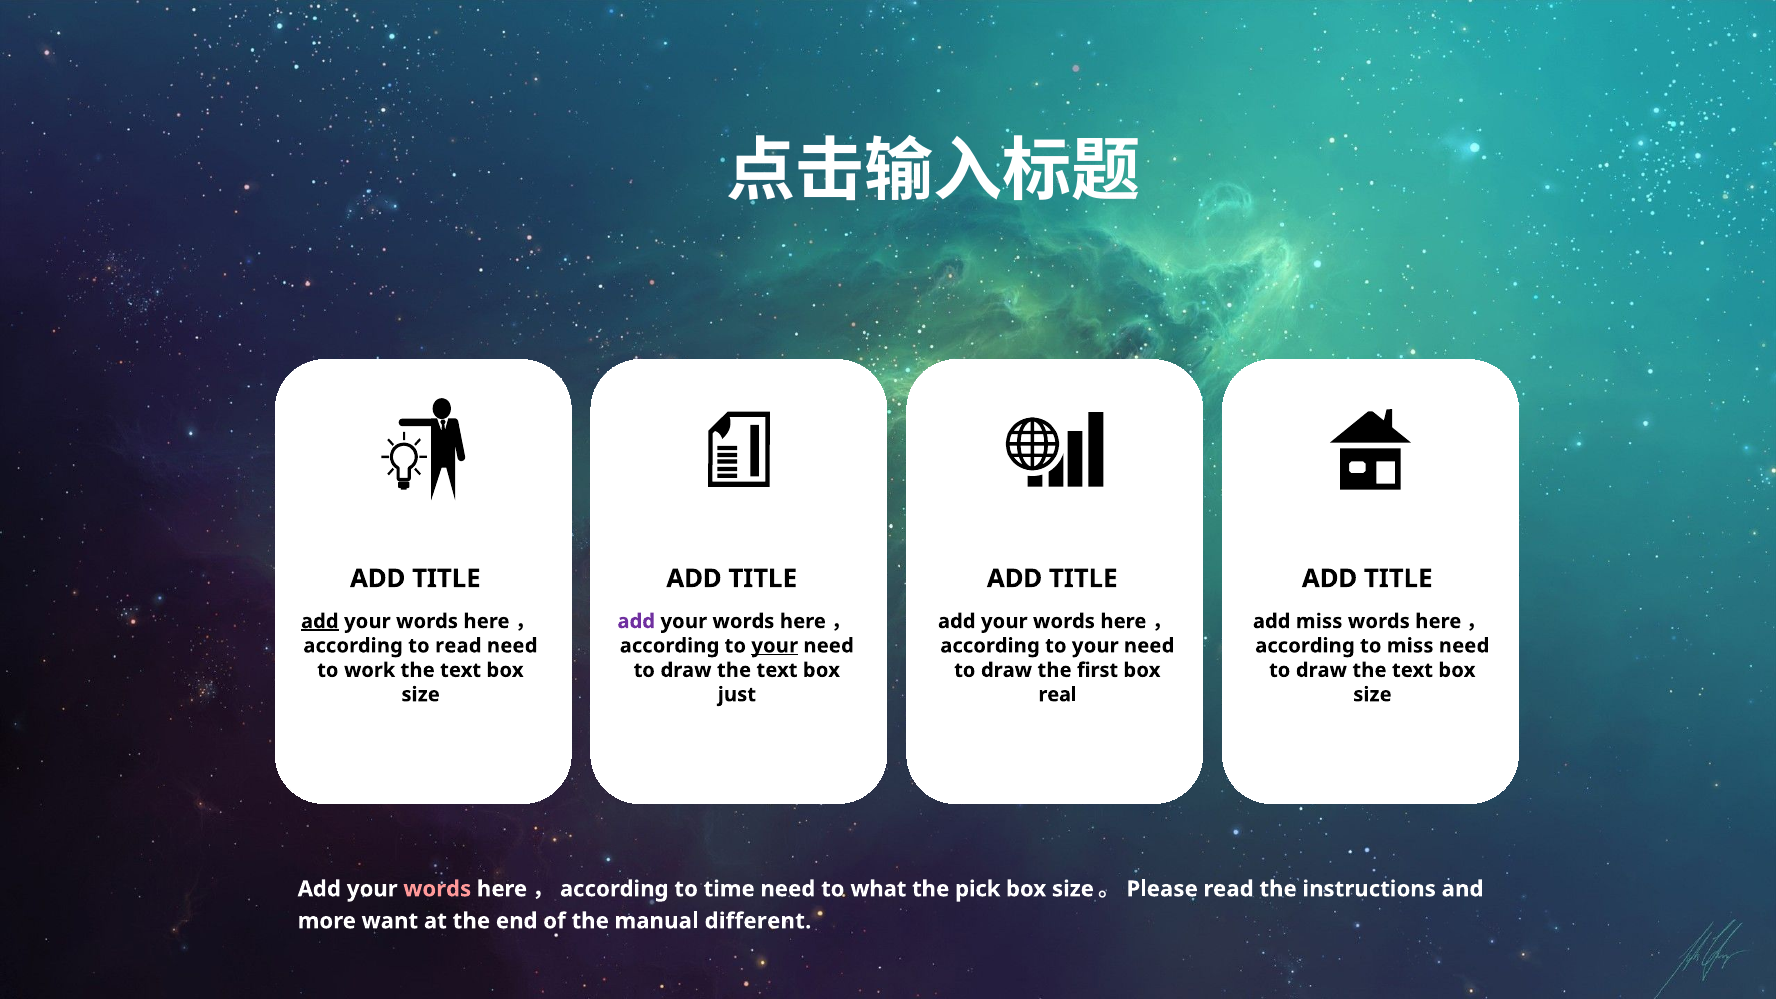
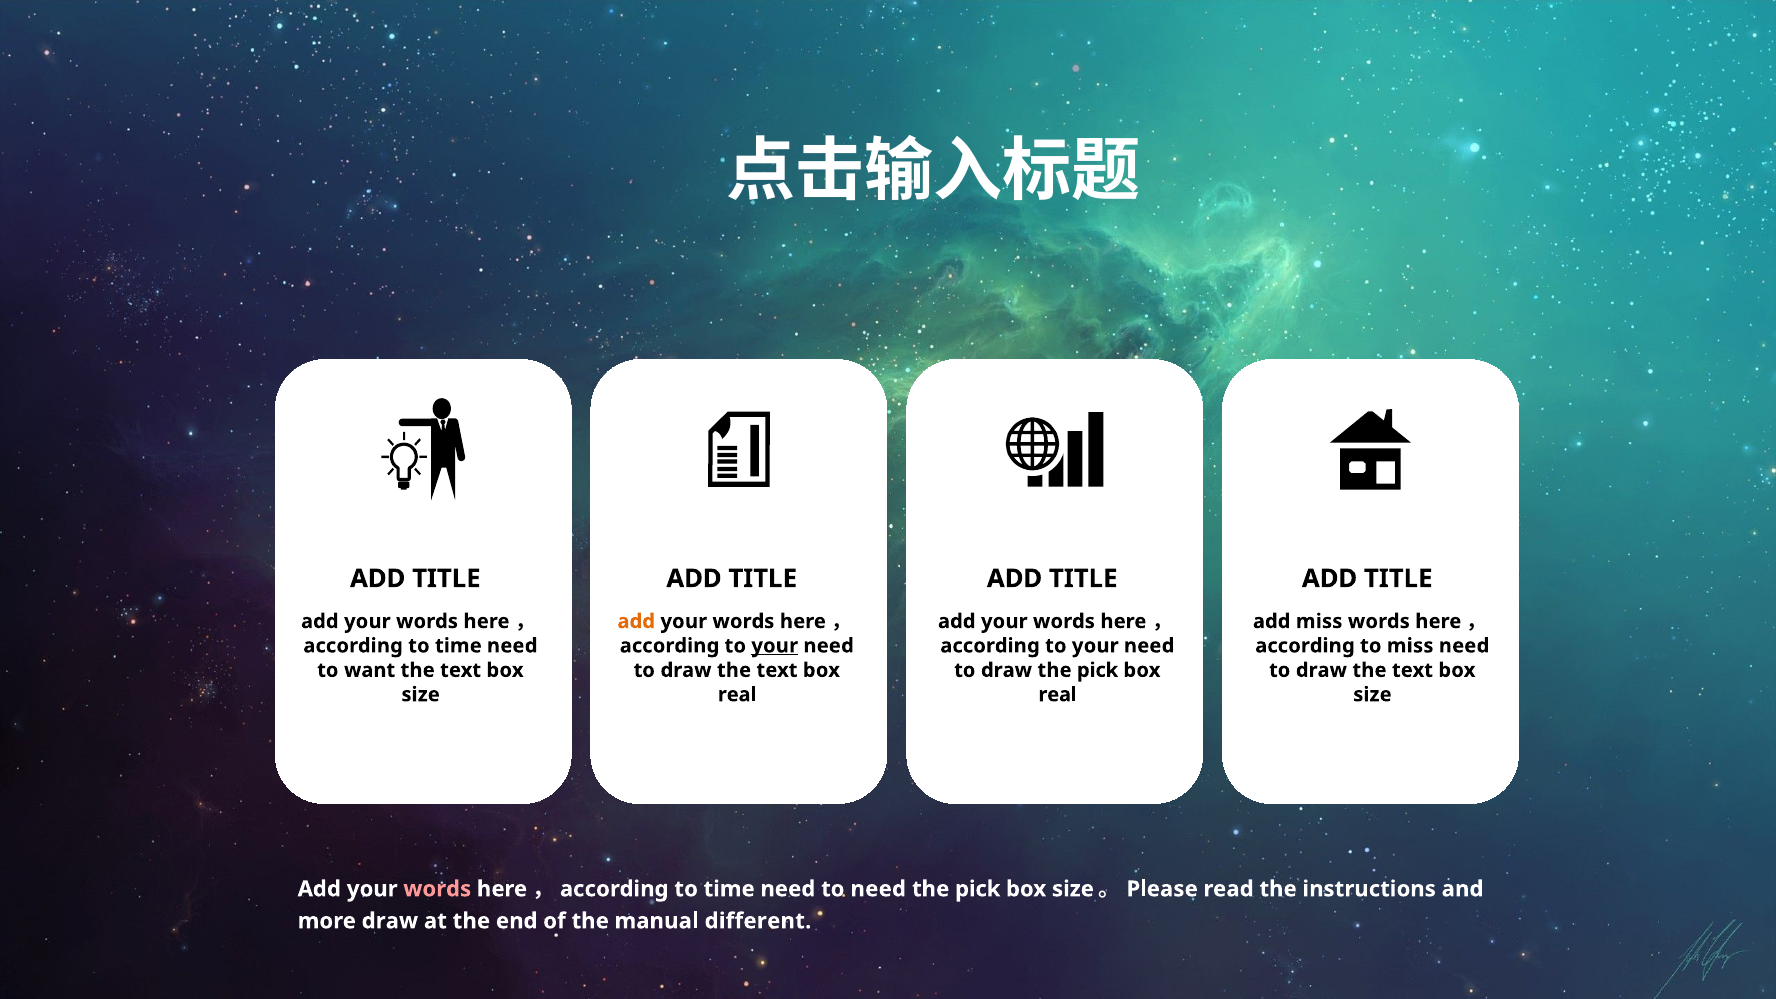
add at (320, 621) underline: present -> none
add at (636, 621) colour: purple -> orange
read at (458, 646): read -> time
work: work -> want
draw the first: first -> pick
just at (737, 695): just -> real
to what: what -> need
more want: want -> draw
